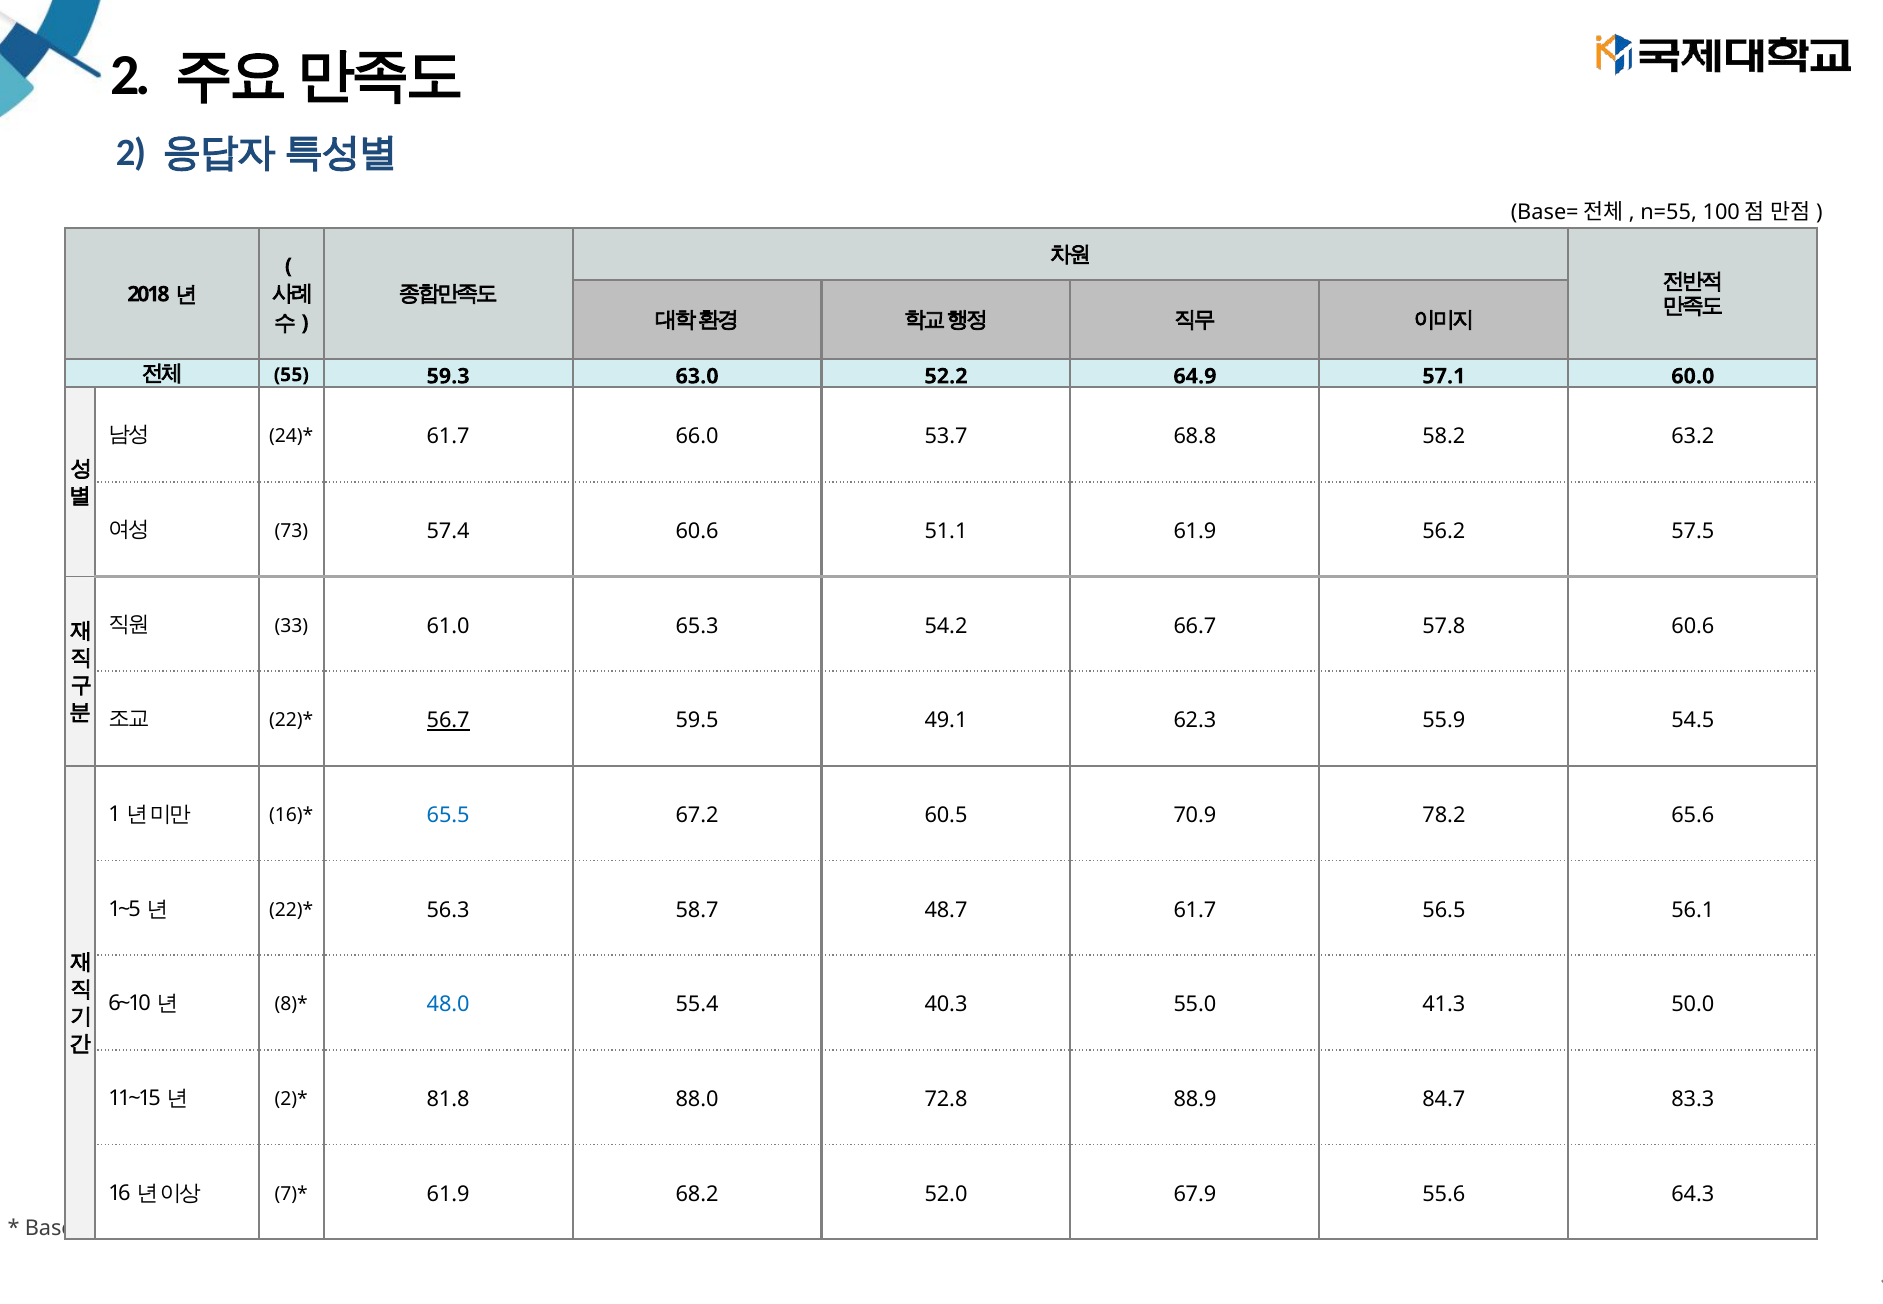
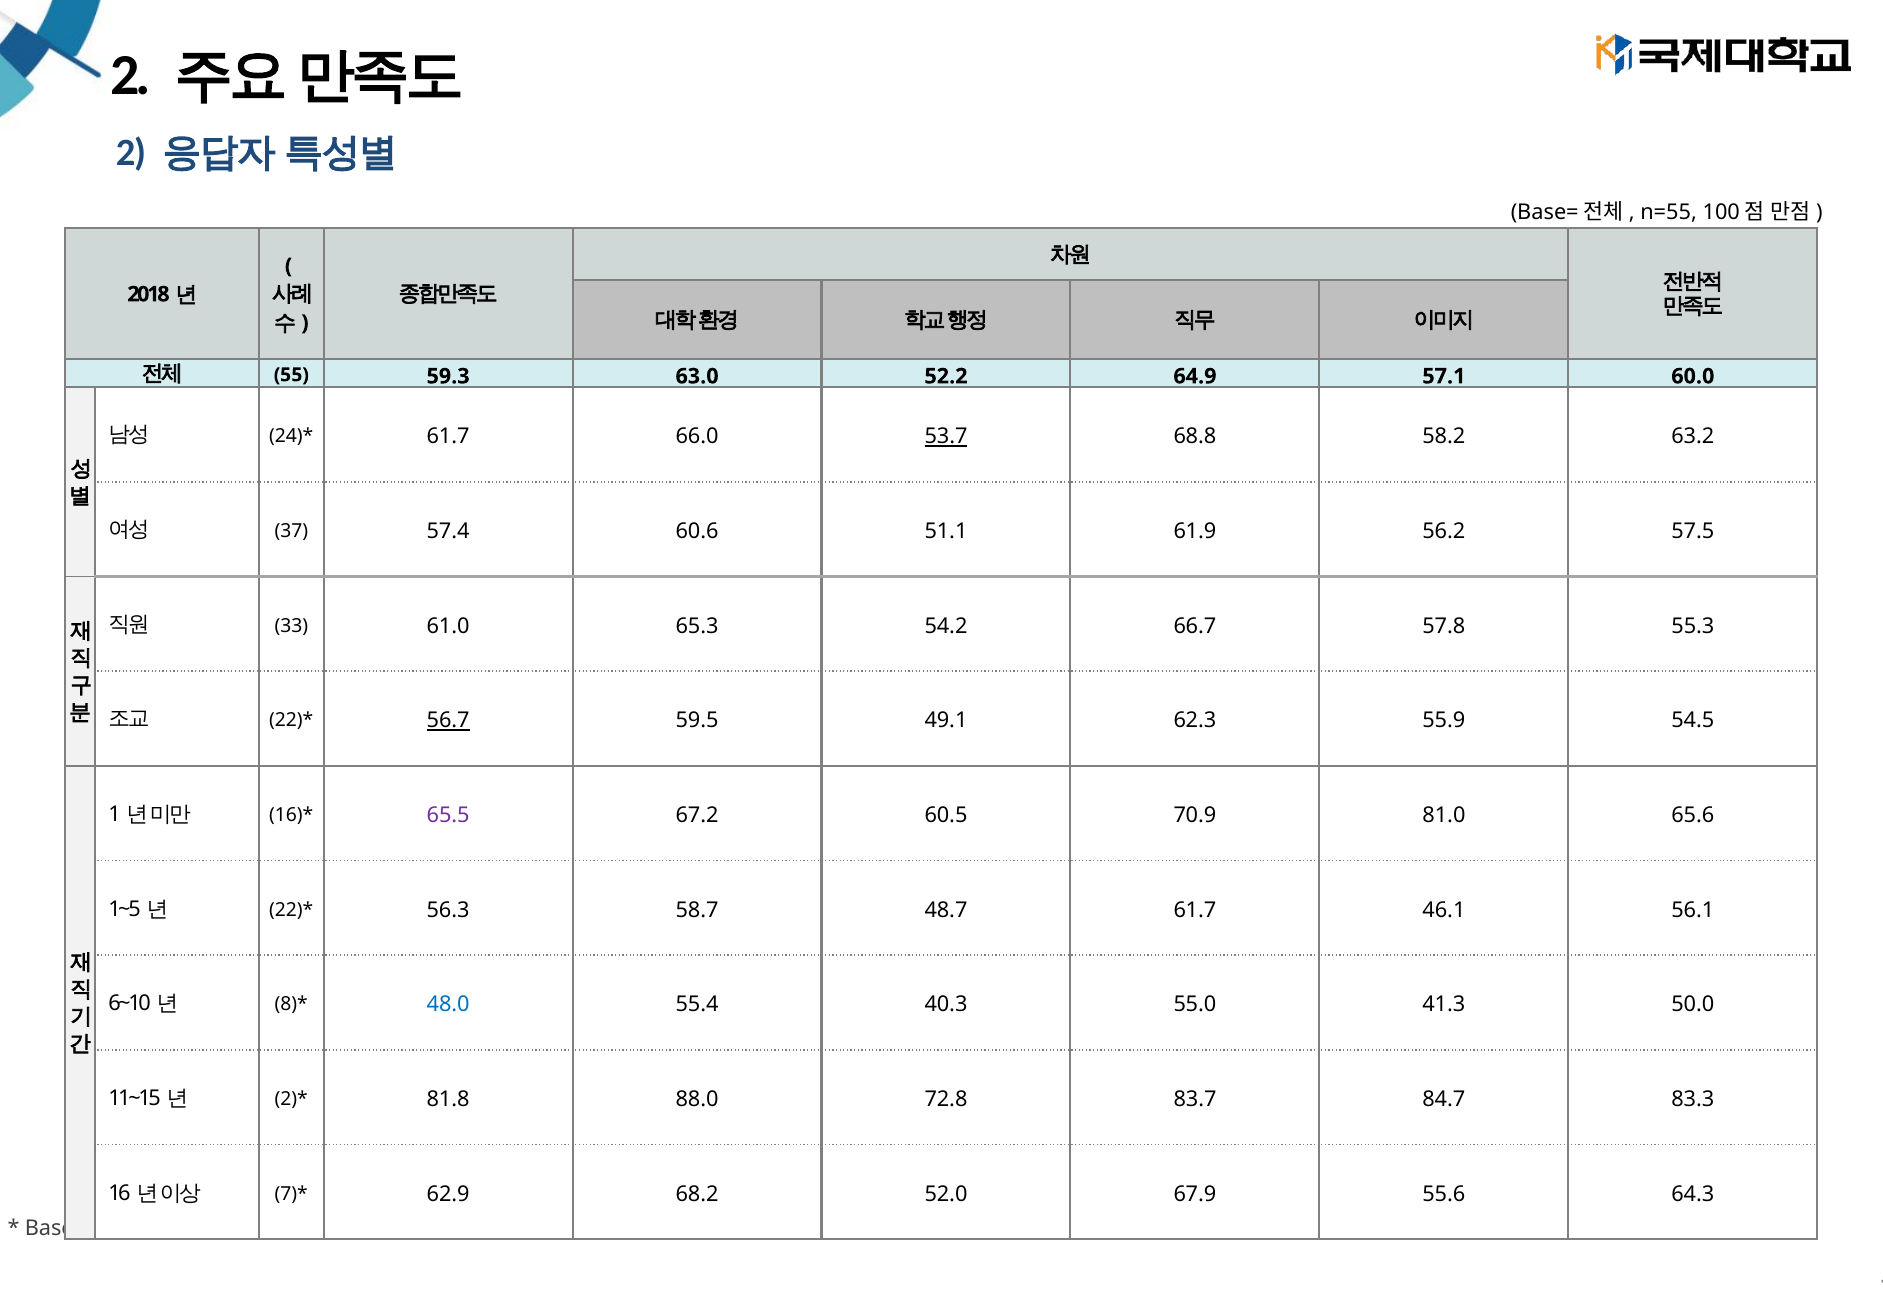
53.7 underline: none -> present
73: 73 -> 37
57.8 60.6: 60.6 -> 55.3
65.5 colour: blue -> purple
78.2: 78.2 -> 81.0
56.5: 56.5 -> 46.1
88.9: 88.9 -> 83.7
61.9 at (448, 1194): 61.9 -> 62.9
